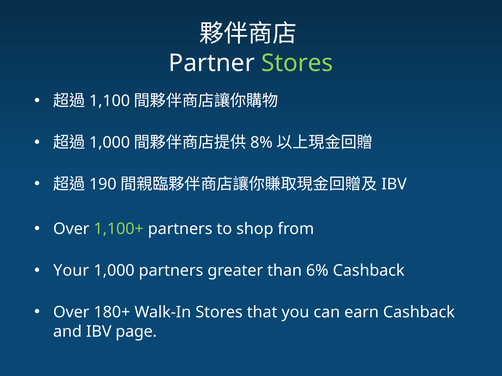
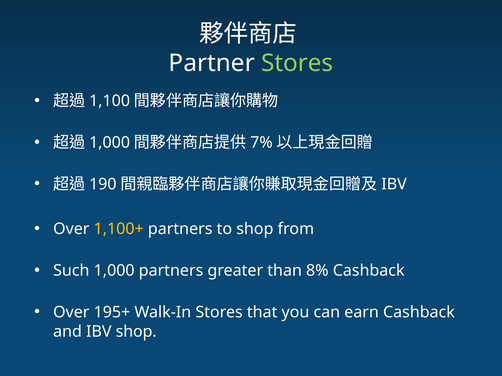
8%: 8% -> 7%
1,100+ colour: light green -> yellow
Your: Your -> Such
6%: 6% -> 8%
180+: 180+ -> 195+
IBV page: page -> shop
